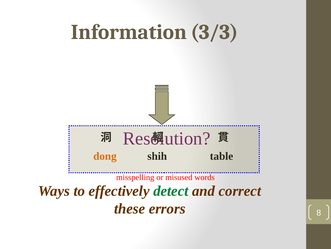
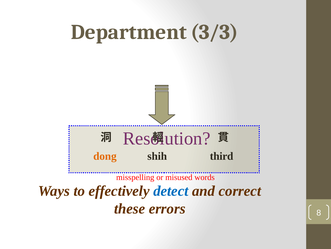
Information: Information -> Department
table: table -> third
detect colour: green -> blue
